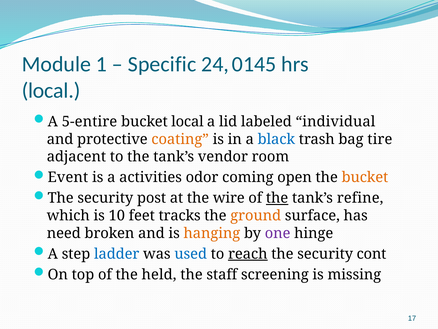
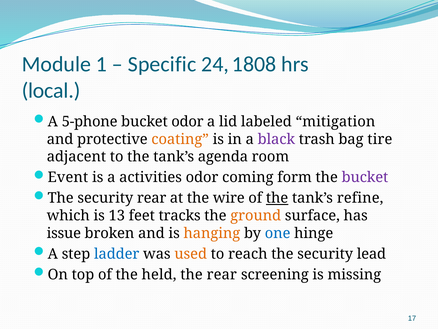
0145: 0145 -> 1808
5-entire: 5-entire -> 5-phone
bucket local: local -> odor
individual: individual -> mitigation
black colour: blue -> purple
vendor: vendor -> agenda
open: open -> form
bucket at (365, 177) colour: orange -> purple
security post: post -> rear
10: 10 -> 13
need: need -> issue
one colour: purple -> blue
used colour: blue -> orange
reach underline: present -> none
cont: cont -> lead
the staff: staff -> rear
